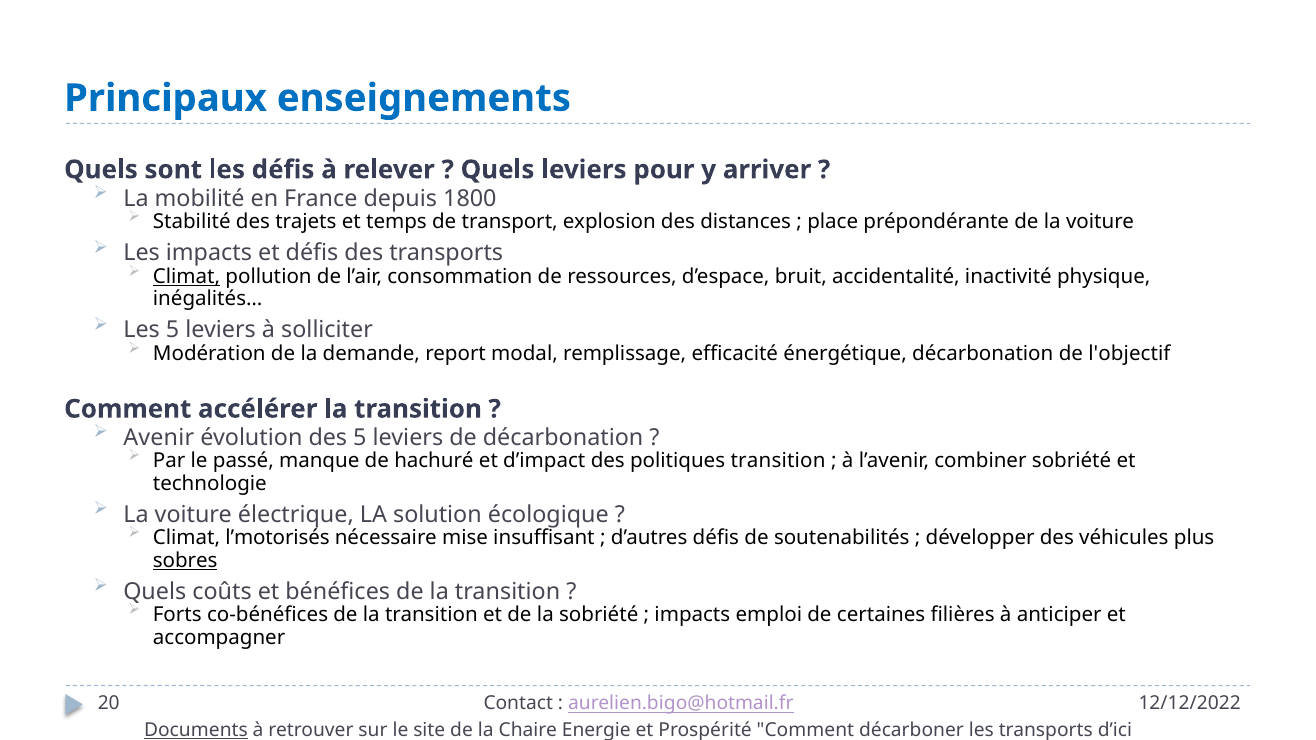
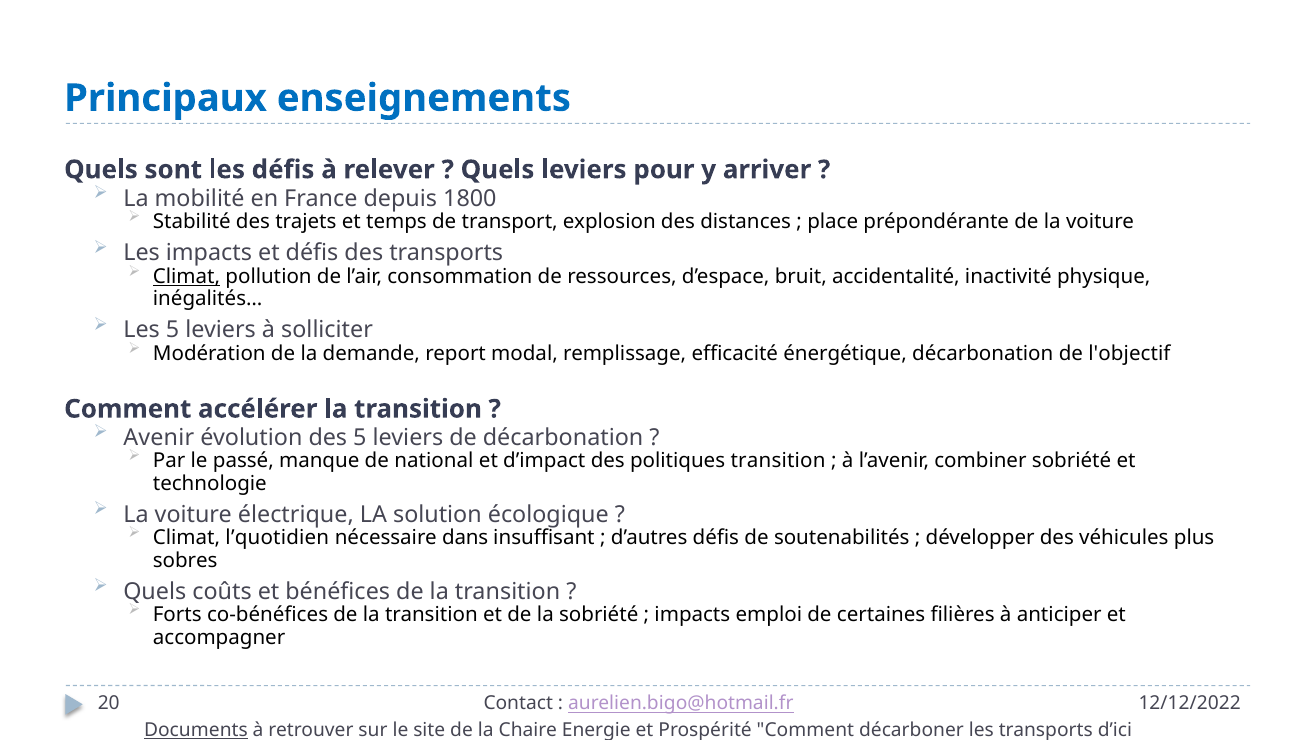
hachuré: hachuré -> national
l’motorisés: l’motorisés -> l’quotidien
mise: mise -> dans
sobres underline: present -> none
